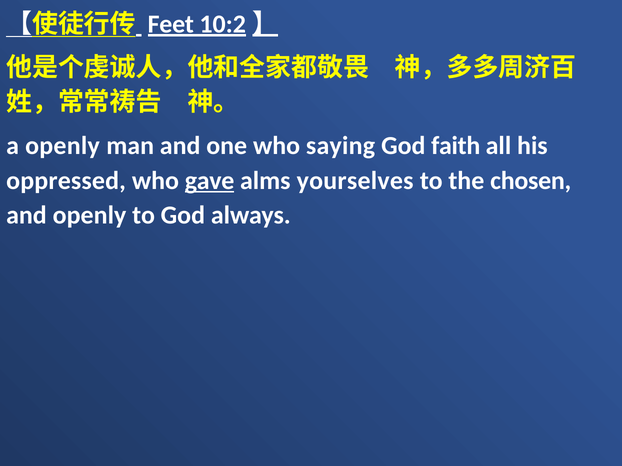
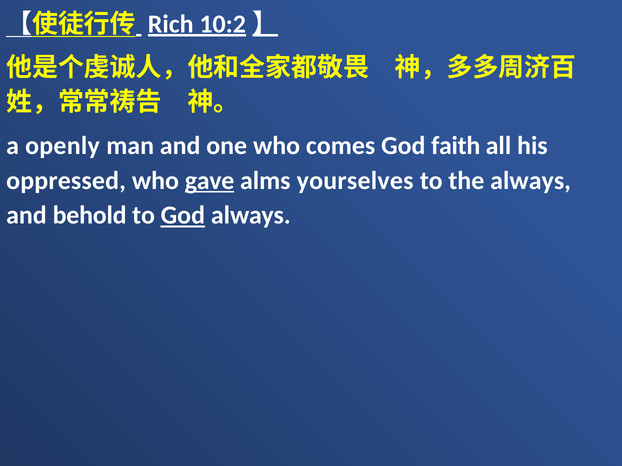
Feet: Feet -> Rich
saying: saying -> comes
the chosen: chosen -> always
and openly: openly -> behold
God at (183, 216) underline: none -> present
